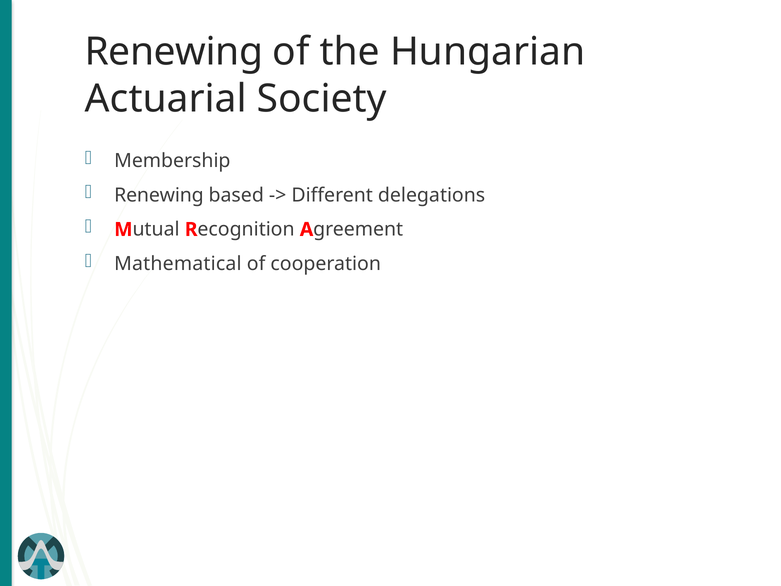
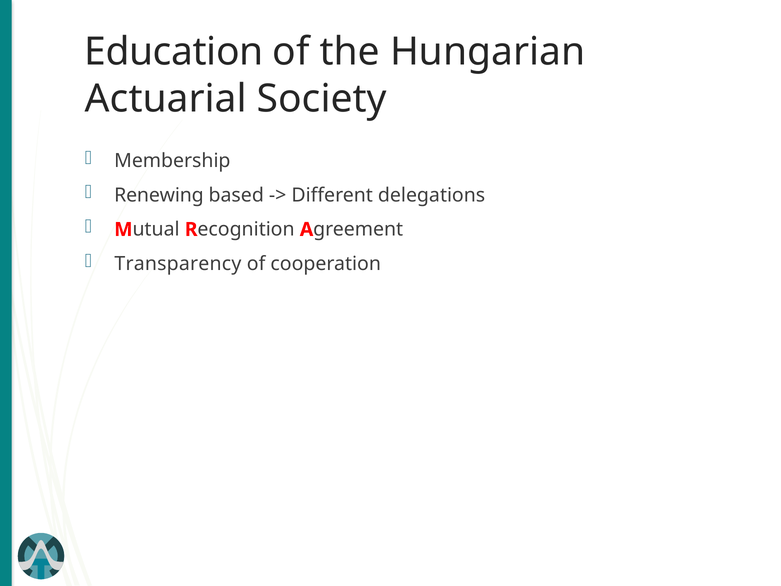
Renewing at (174, 52): Renewing -> Education
Mathematical: Mathematical -> Transparency
